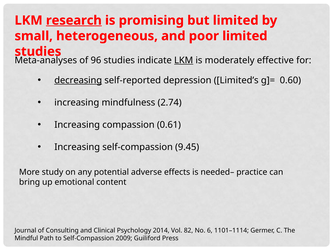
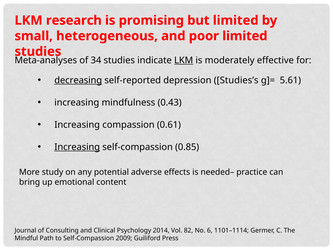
research underline: present -> none
96: 96 -> 34
Limited’s: Limited’s -> Studies’s
0.60: 0.60 -> 5.61
2.74: 2.74 -> 0.43
Increasing at (77, 147) underline: none -> present
9.45: 9.45 -> 0.85
